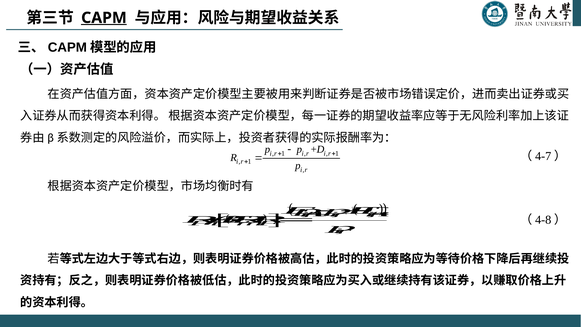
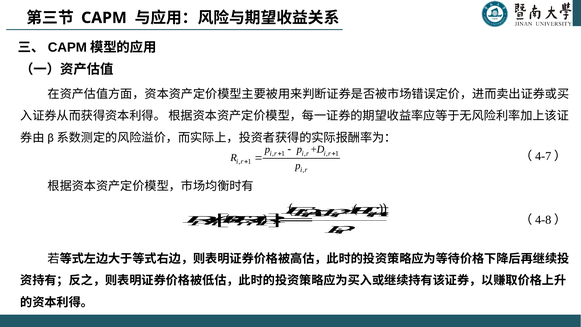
CAPM underline: present -> none
